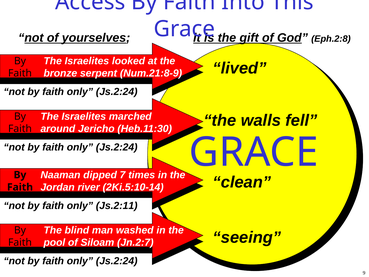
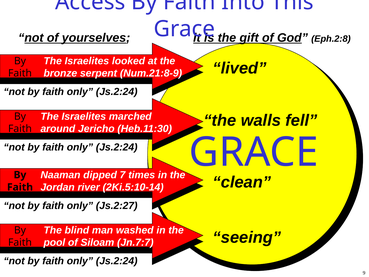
Js.2:11: Js.2:11 -> Js.2:27
Jn.2:7: Jn.2:7 -> Jn.7:7
